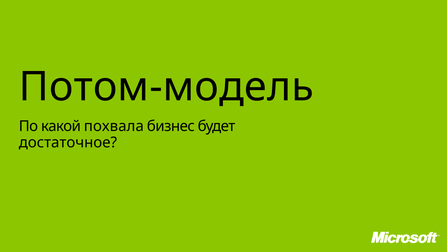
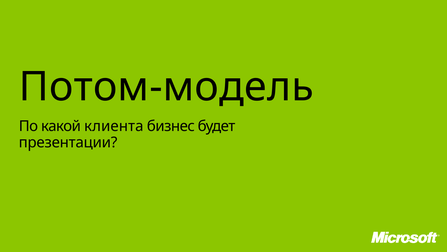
похвала: похвала -> клиента
достаточное: достаточное -> презентации
